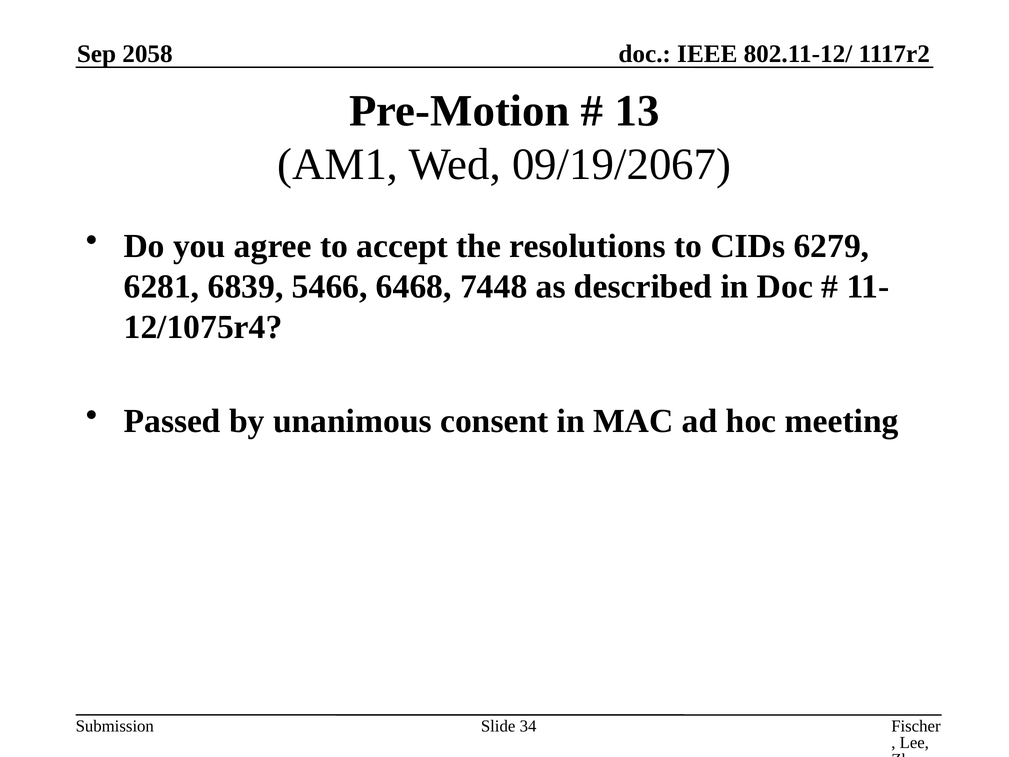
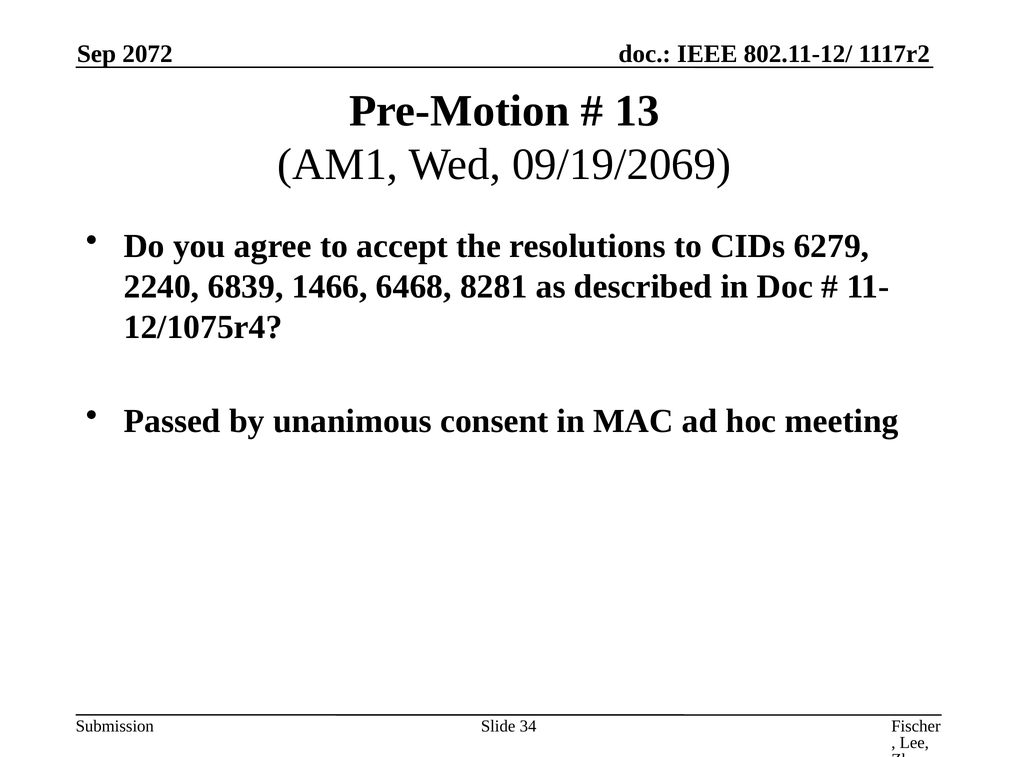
2058: 2058 -> 2072
09/19/2067: 09/19/2067 -> 09/19/2069
6281: 6281 -> 2240
5466: 5466 -> 1466
7448: 7448 -> 8281
